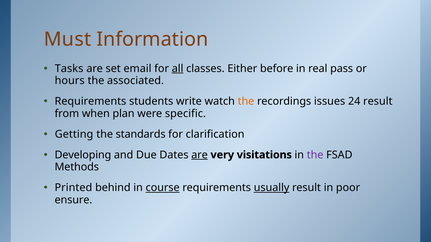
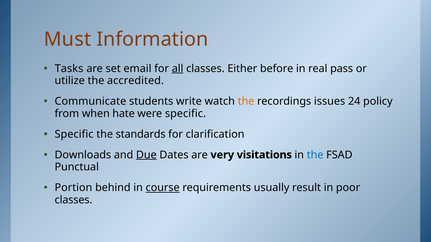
hours: hours -> utilize
associated: associated -> accredited
Requirements at (90, 102): Requirements -> Communicate
24 result: result -> policy
plan: plan -> hate
Getting at (74, 134): Getting -> Specific
Developing: Developing -> Downloads
Due underline: none -> present
are at (200, 155) underline: present -> none
the at (315, 155) colour: purple -> blue
Methods: Methods -> Punctual
Printed: Printed -> Portion
usually underline: present -> none
ensure at (73, 200): ensure -> classes
